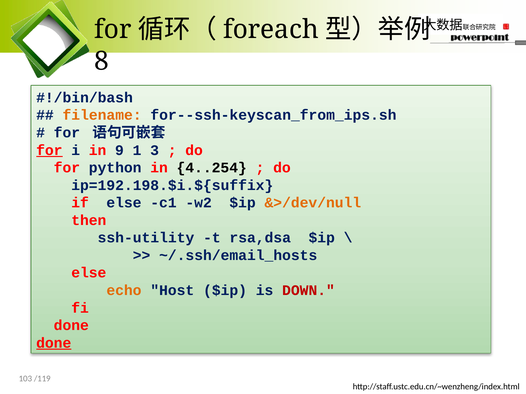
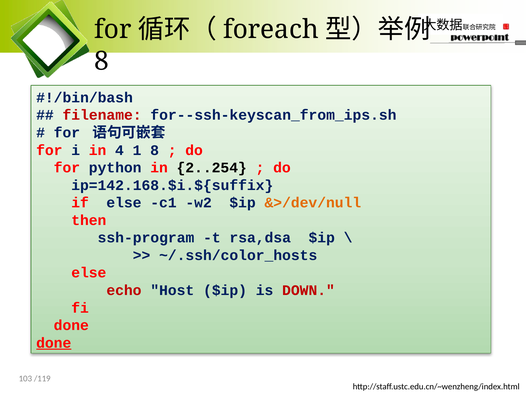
filename colour: orange -> red
for at (49, 150) underline: present -> none
9: 9 -> 4
1 3: 3 -> 8
4..254: 4..254 -> 2..254
ip=192.198.$i.${suffix: ip=192.198.$i.${suffix -> ip=142.168.$i.${suffix
ssh-utility: ssh-utility -> ssh-program
~/.ssh/email_hosts: ~/.ssh/email_hosts -> ~/.ssh/color_hosts
echo colour: orange -> red
